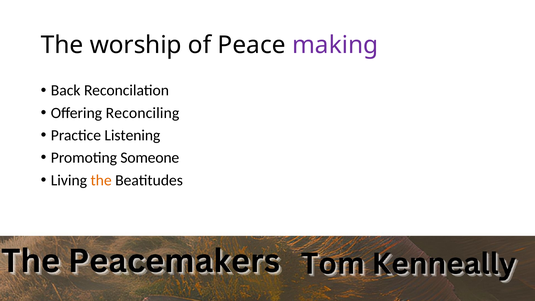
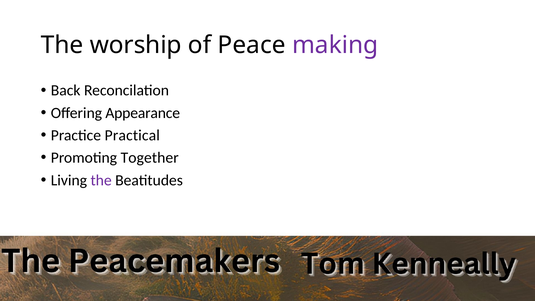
Reconciling: Reconciling -> Appearance
Listening: Listening -> Practical
Someone: Someone -> Together
the at (101, 180) colour: orange -> purple
